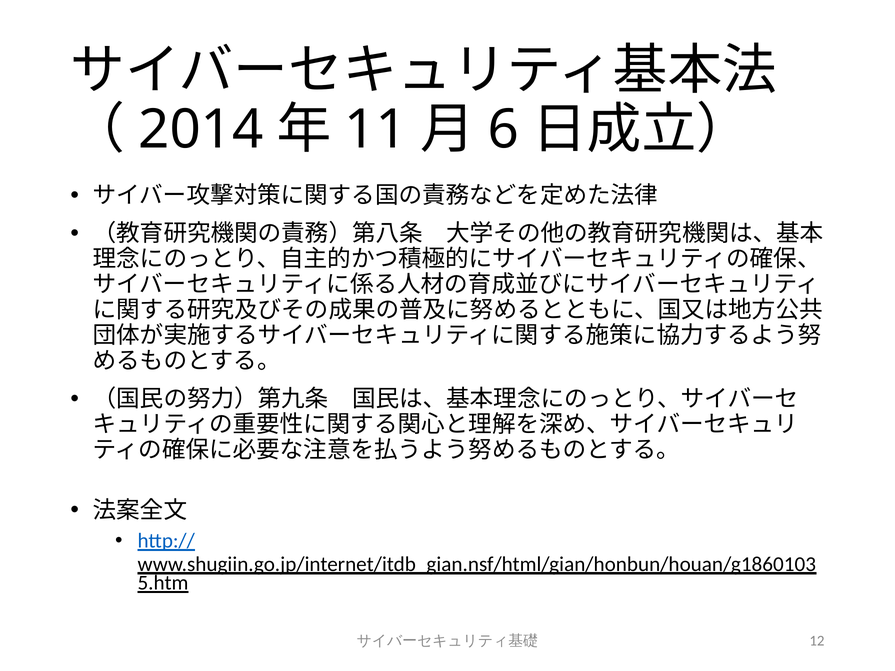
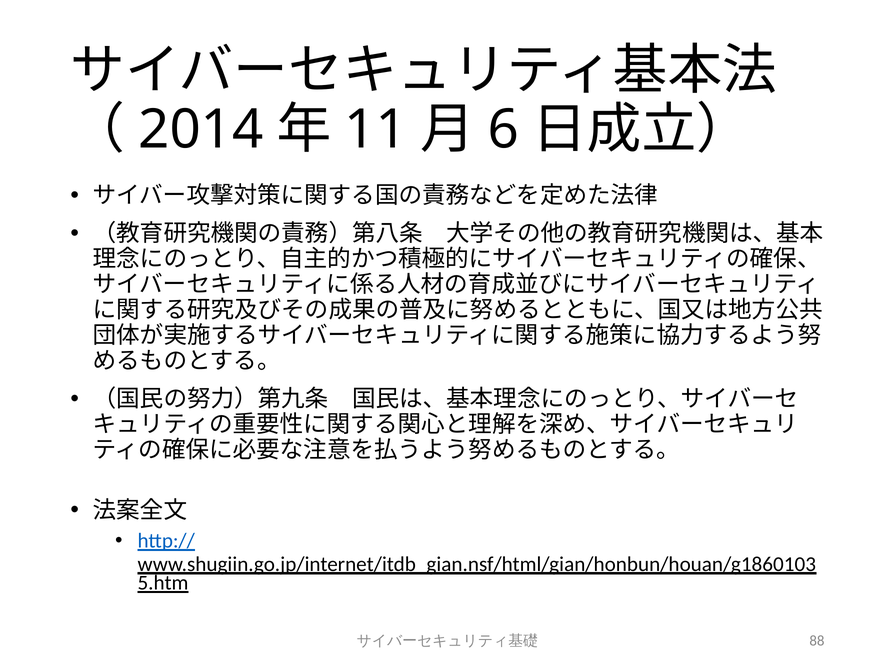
12: 12 -> 88
